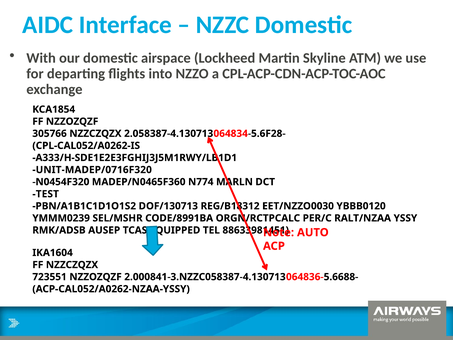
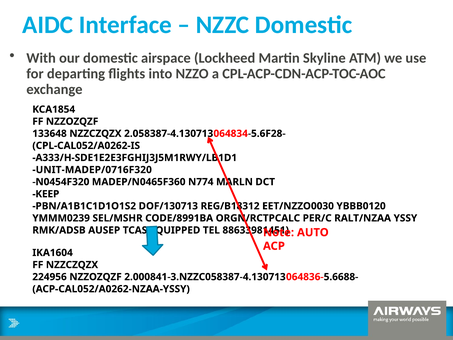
305766: 305766 -> 133648
TEST: TEST -> KEEP
723551: 723551 -> 224956
